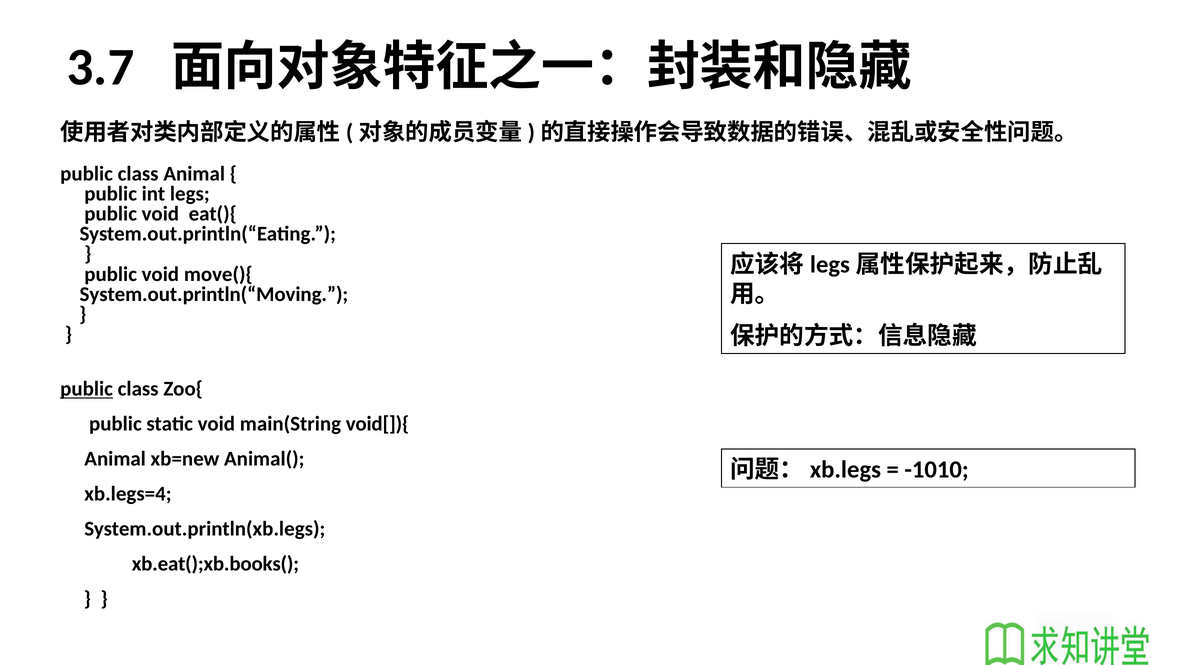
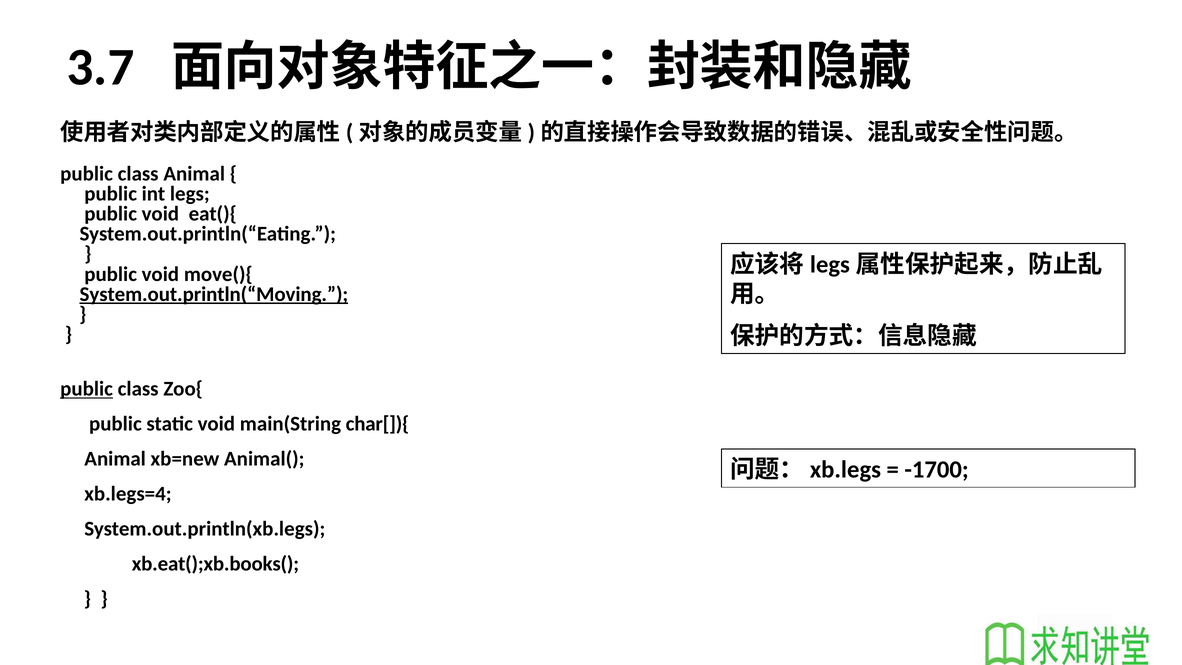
System.out.println(“Moving underline: none -> present
void[]){: void[]){ -> char[]){
-1010: -1010 -> -1700
